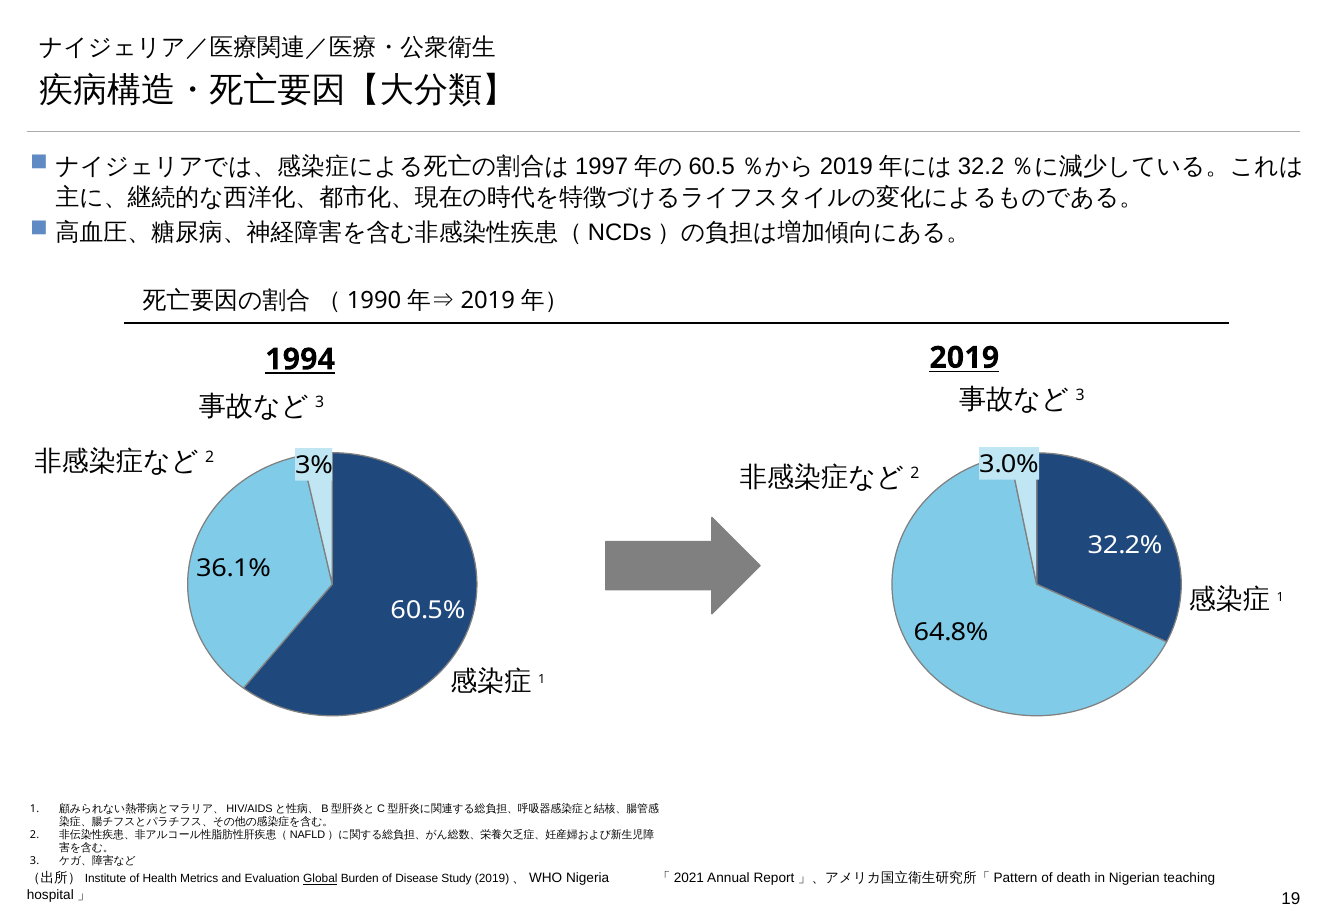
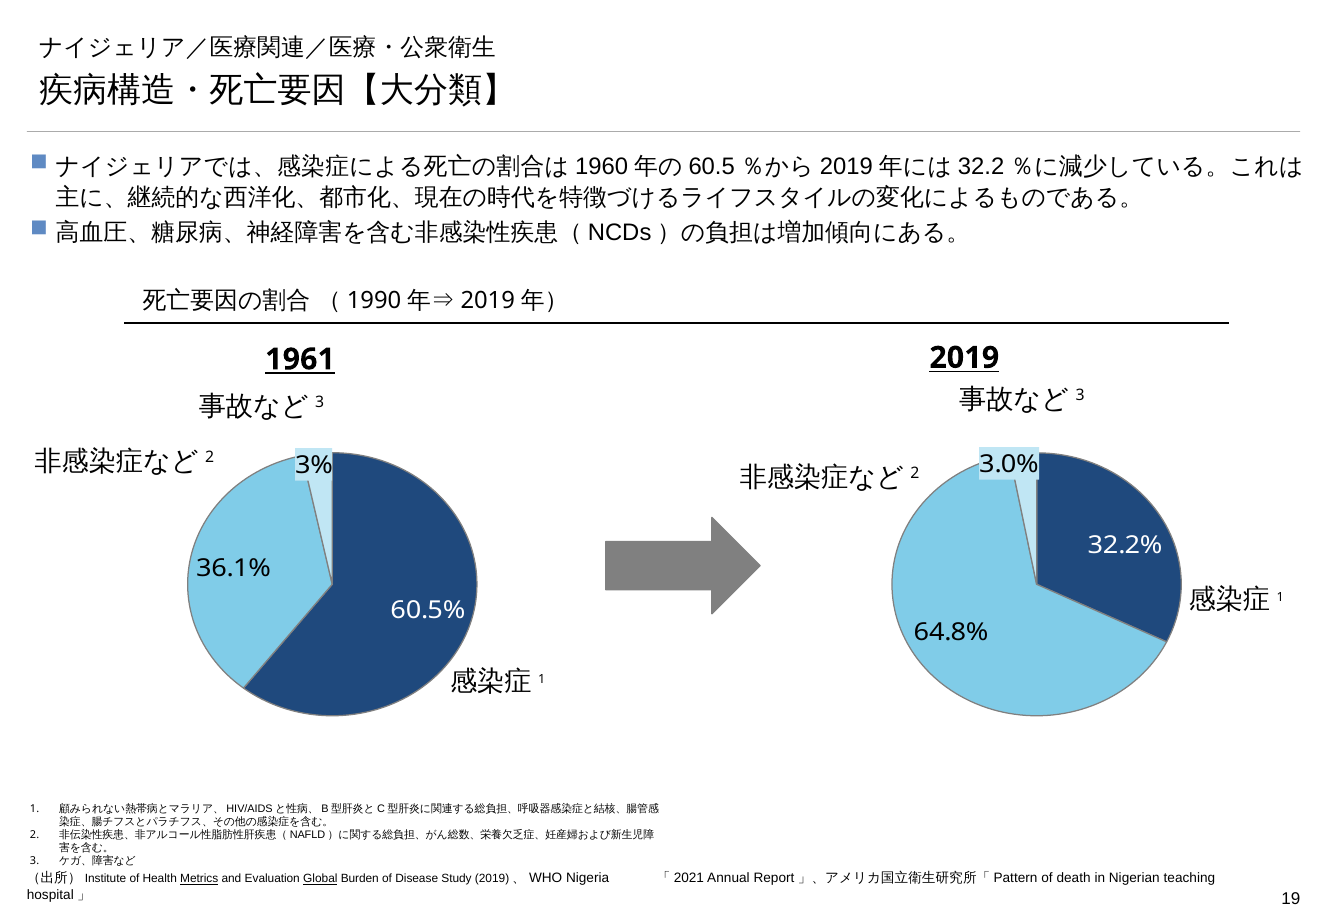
1997: 1997 -> 1960
1994: 1994 -> 1961
Metrics underline: none -> present
